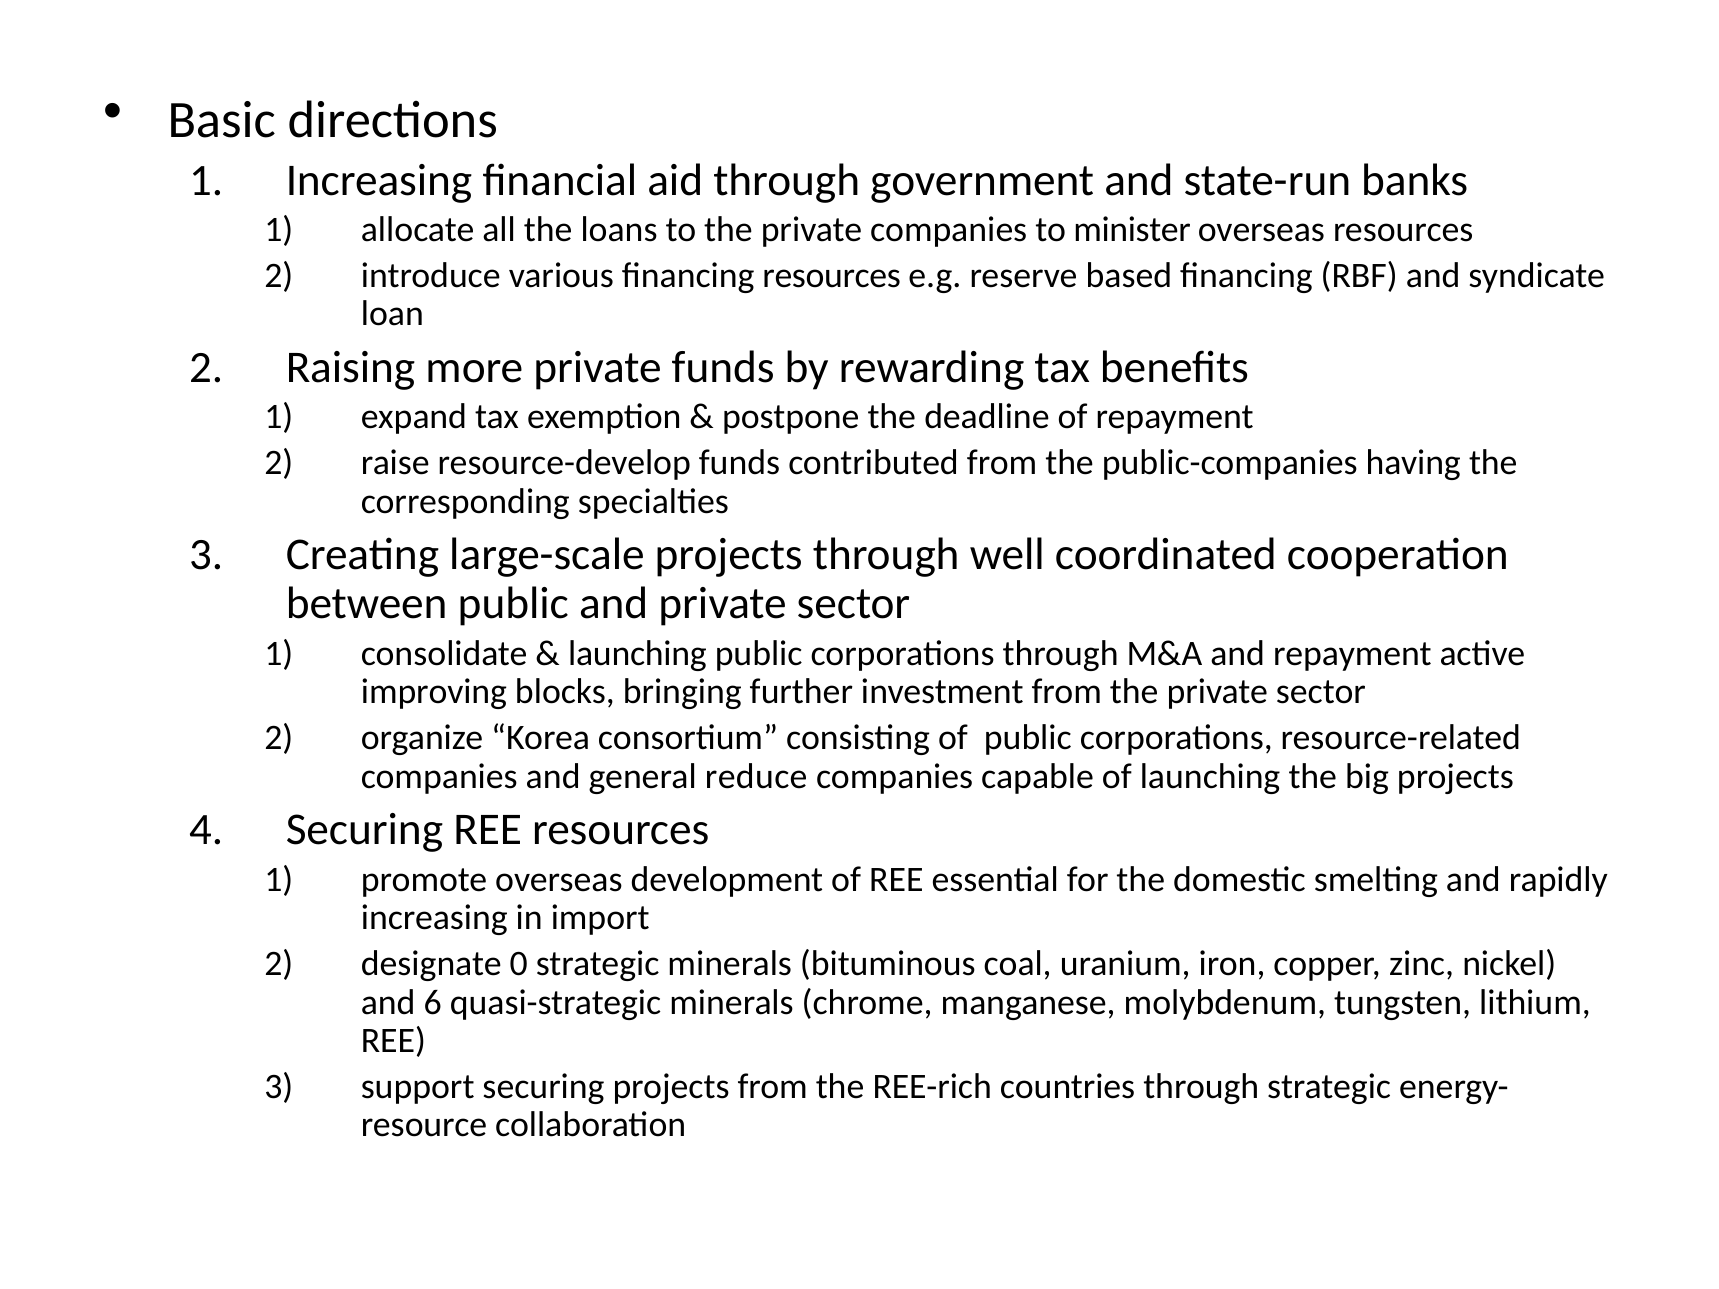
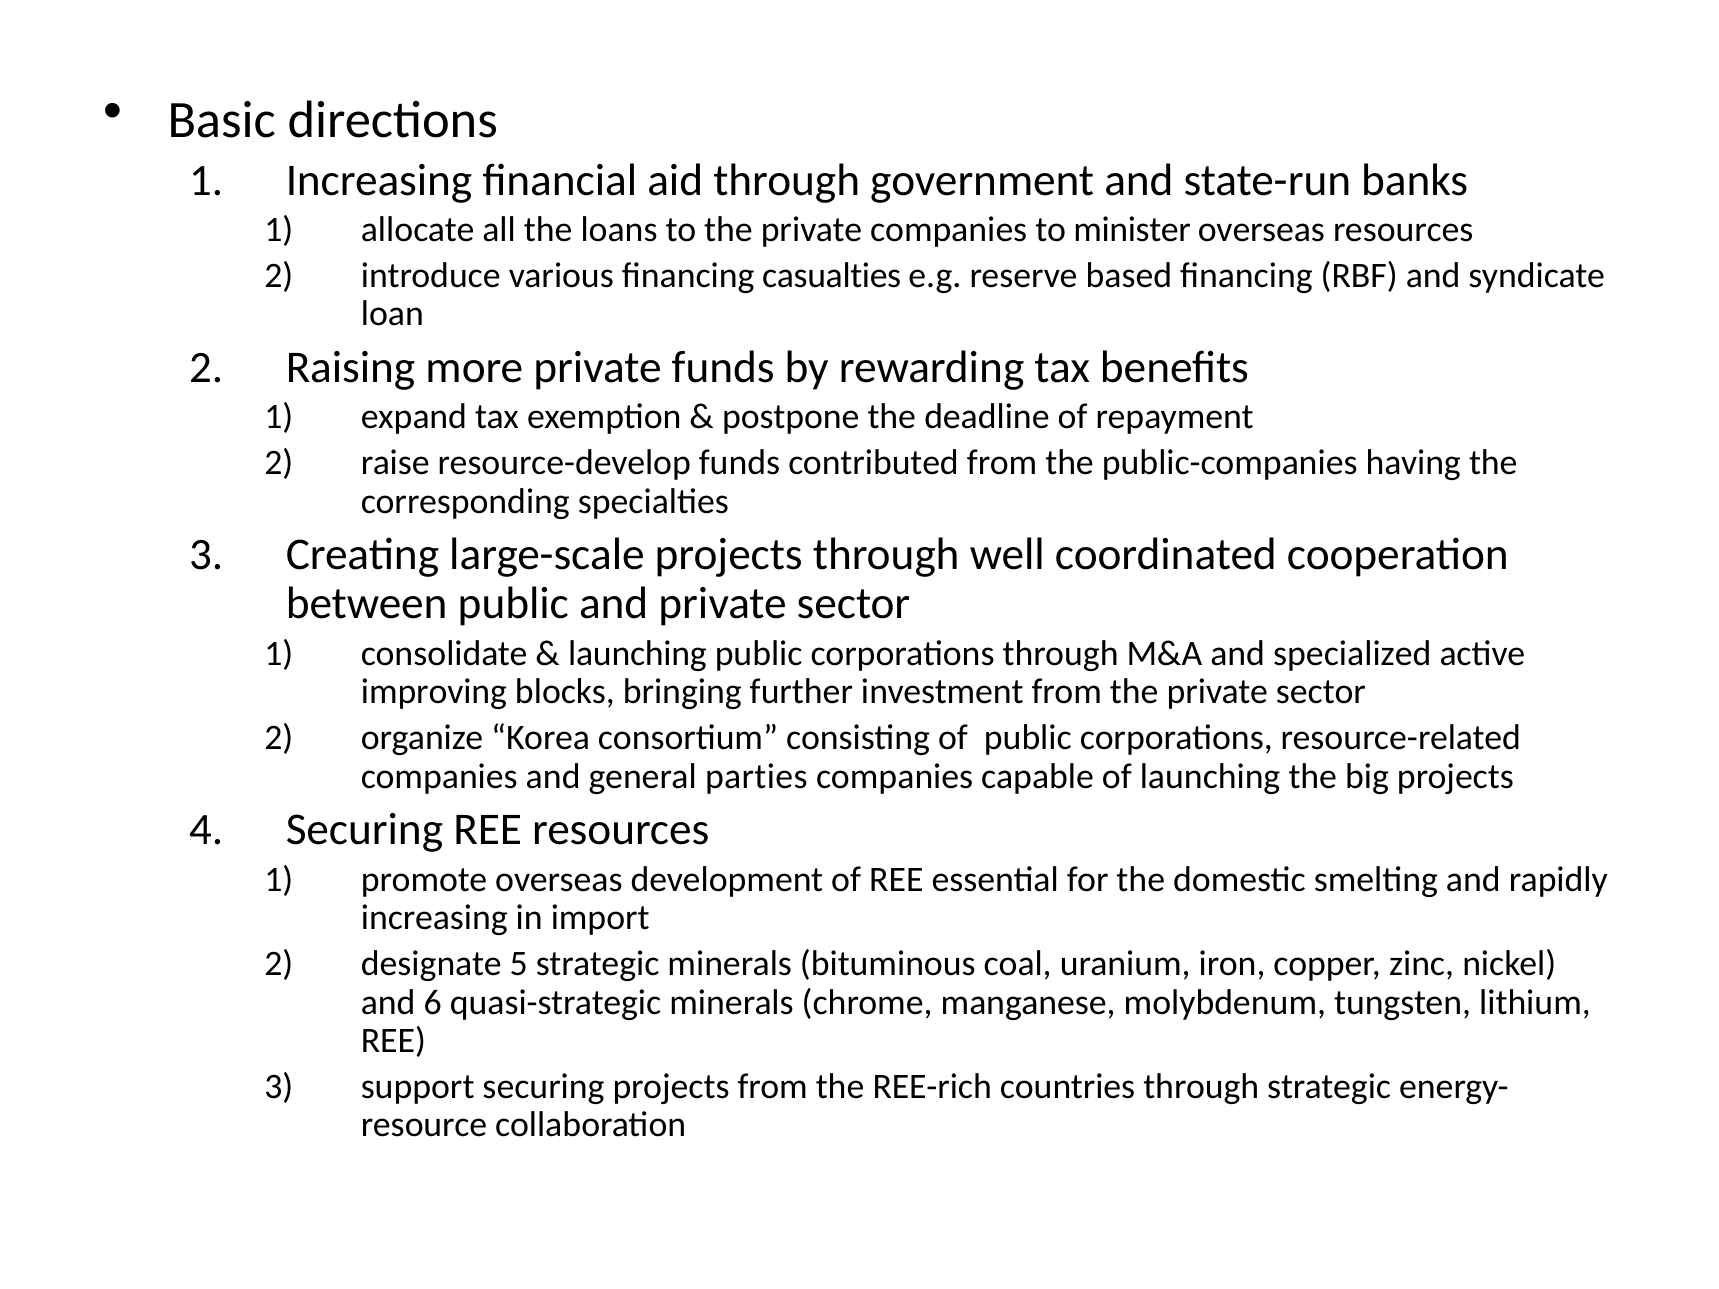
financing resources: resources -> casualties
and repayment: repayment -> specialized
reduce: reduce -> parties
0: 0 -> 5
